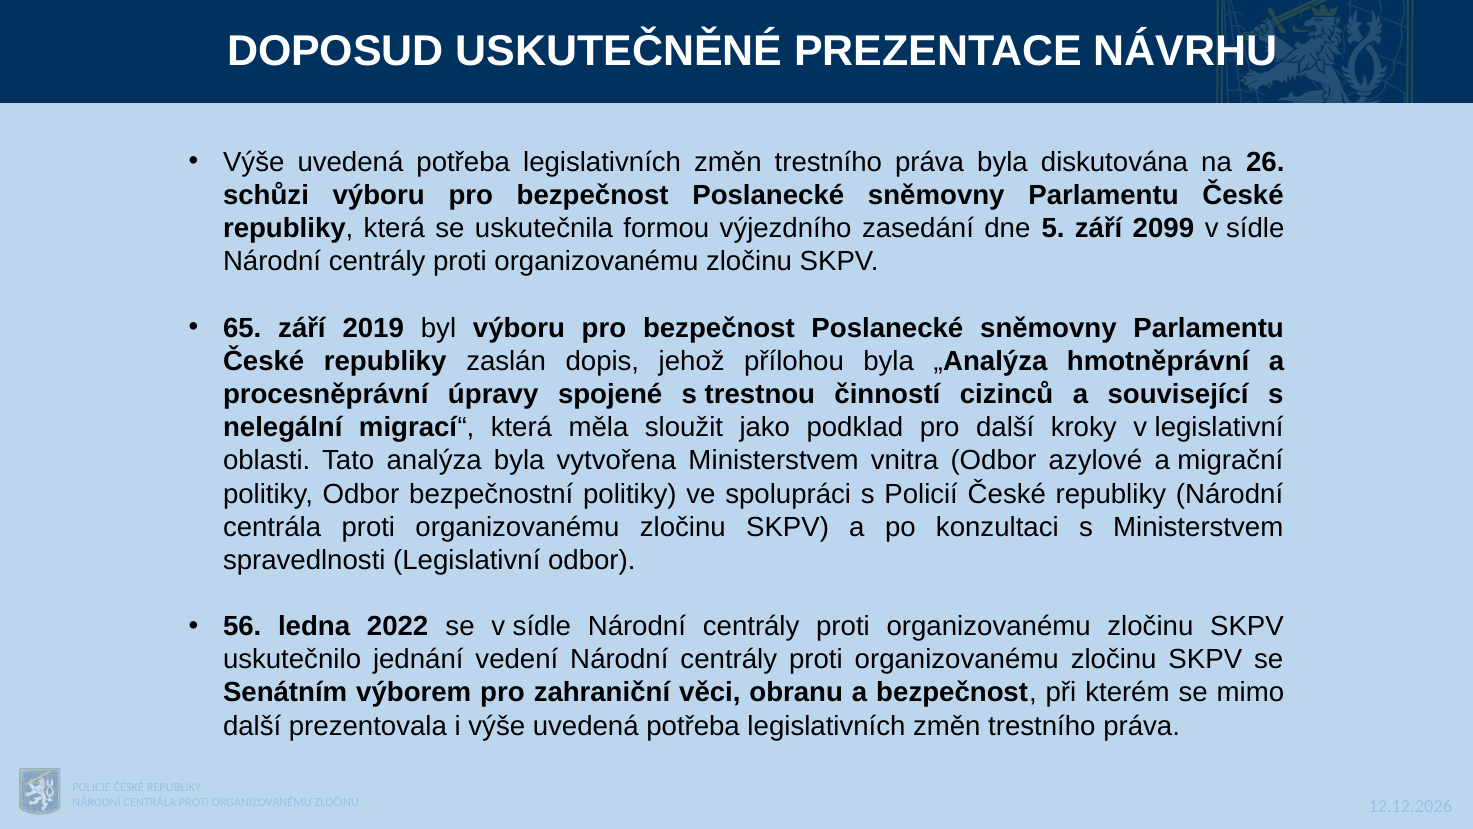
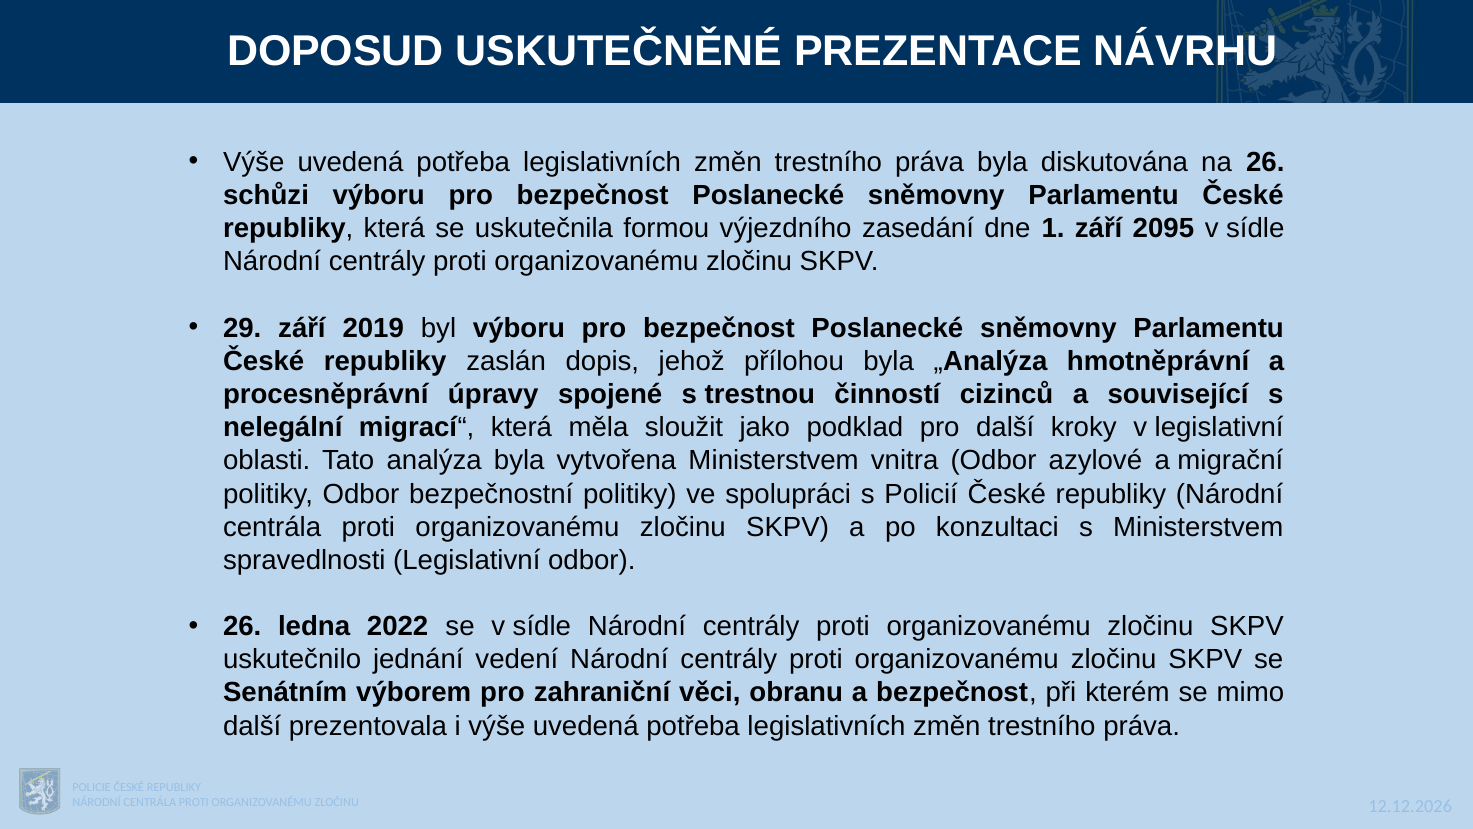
5: 5 -> 1
2099: 2099 -> 2095
65: 65 -> 29
56 at (242, 626): 56 -> 26
